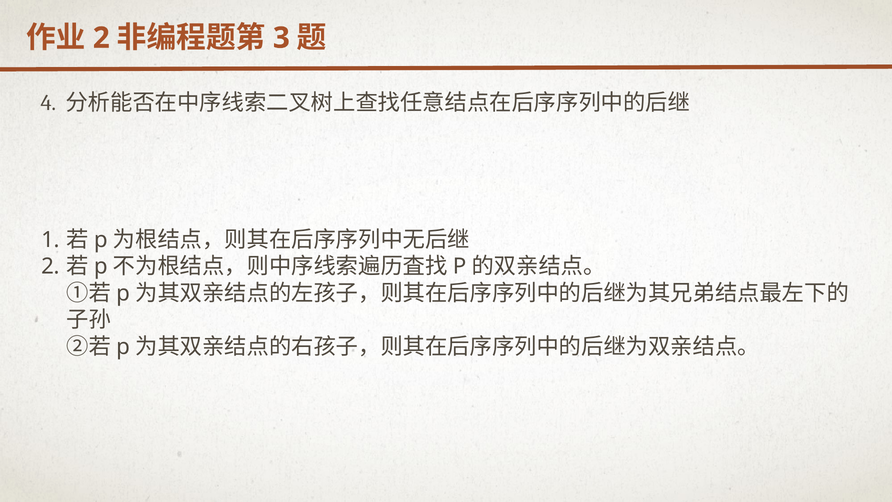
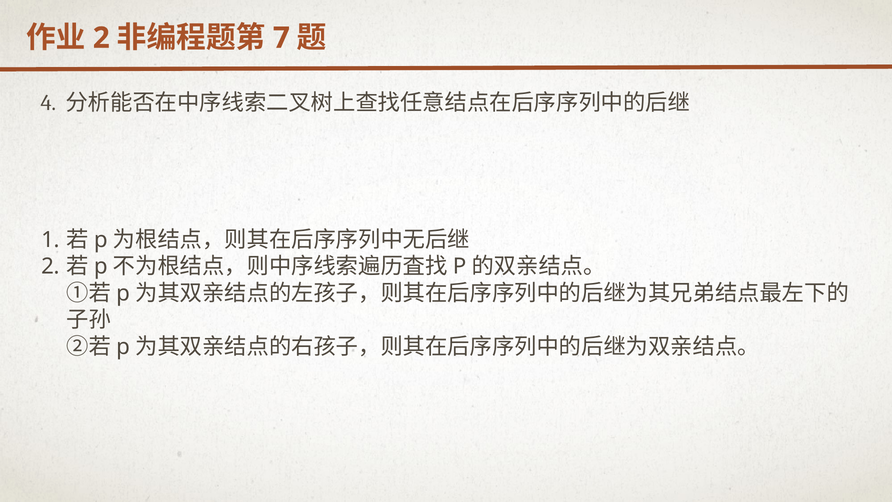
3: 3 -> 7
